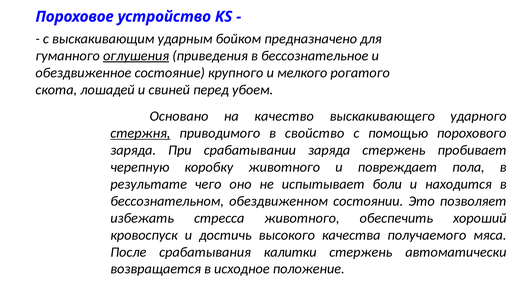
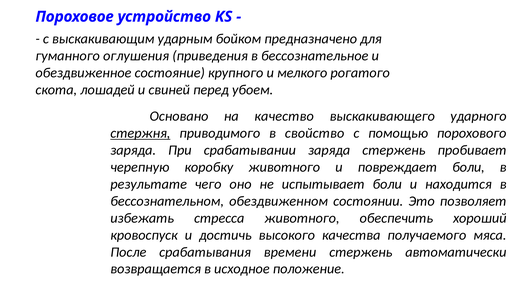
оглушения underline: present -> none
повреждает пола: пола -> боли
калитки: калитки -> времени
